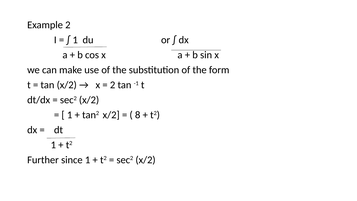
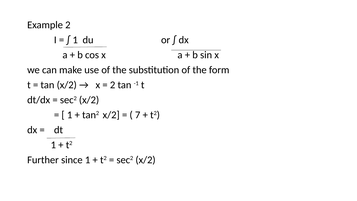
8: 8 -> 7
